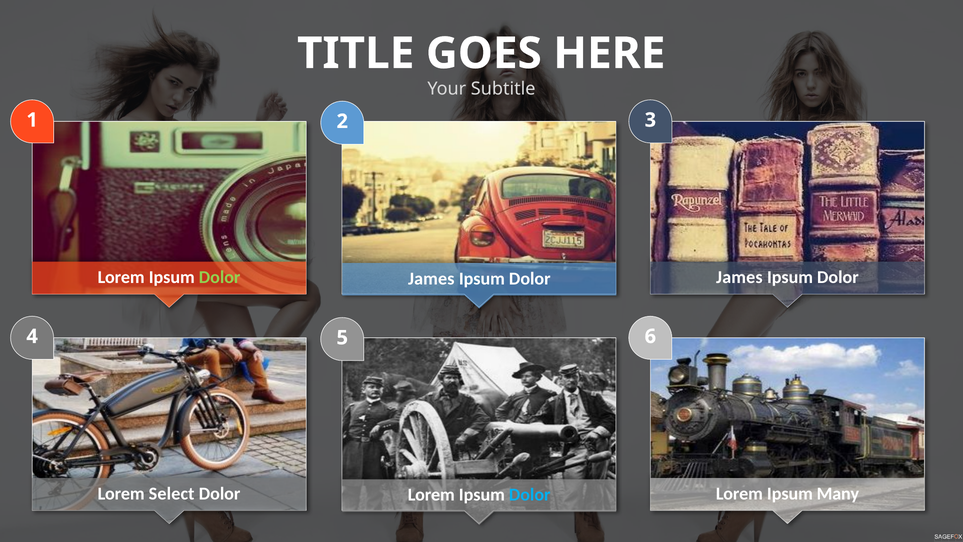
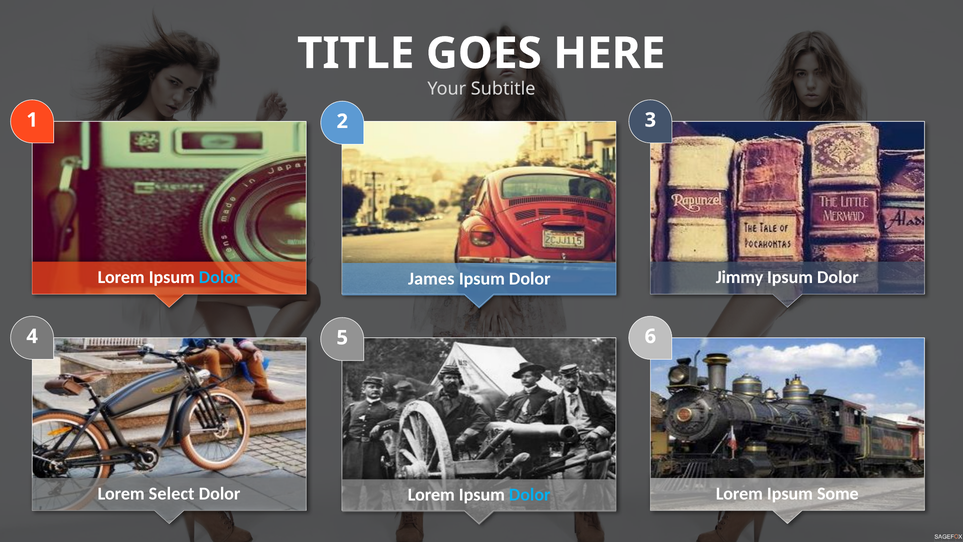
Dolor at (220, 277) colour: light green -> light blue
James at (739, 277): James -> Jimmy
Many: Many -> Some
